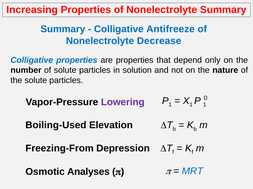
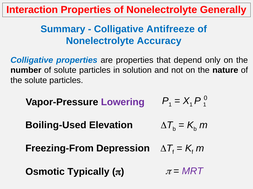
Increasing: Increasing -> Interaction
Nonelectrolyte Summary: Summary -> Generally
Decrease: Decrease -> Accuracy
Analyses: Analyses -> Typically
MRT colour: blue -> purple
